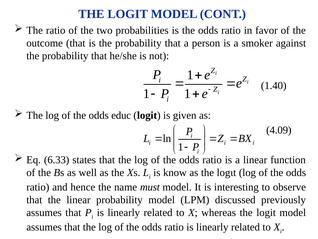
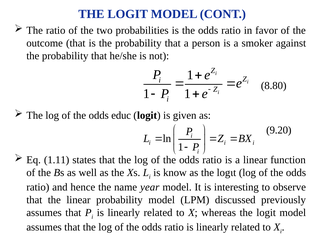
1.40: 1.40 -> 8.80
4.09: 4.09 -> 9.20
6.33: 6.33 -> 1.11
must: must -> year
